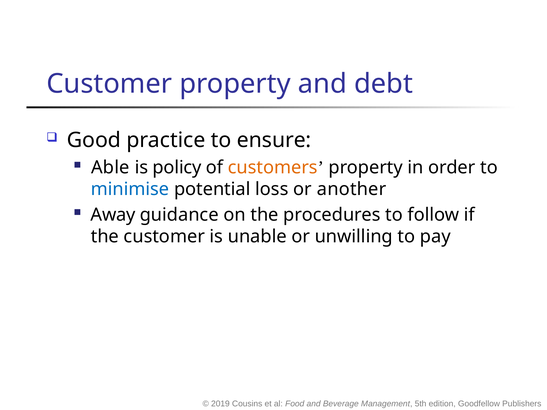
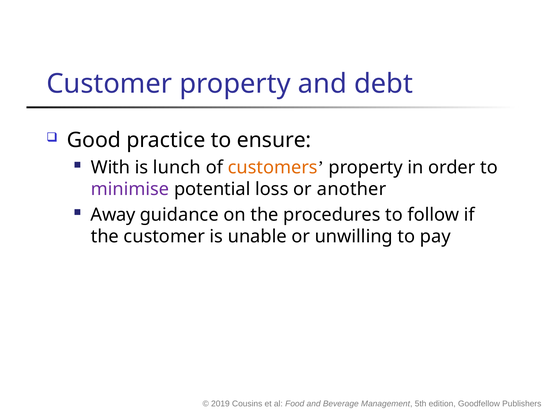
Able: Able -> With
policy: policy -> lunch
minimise colour: blue -> purple
